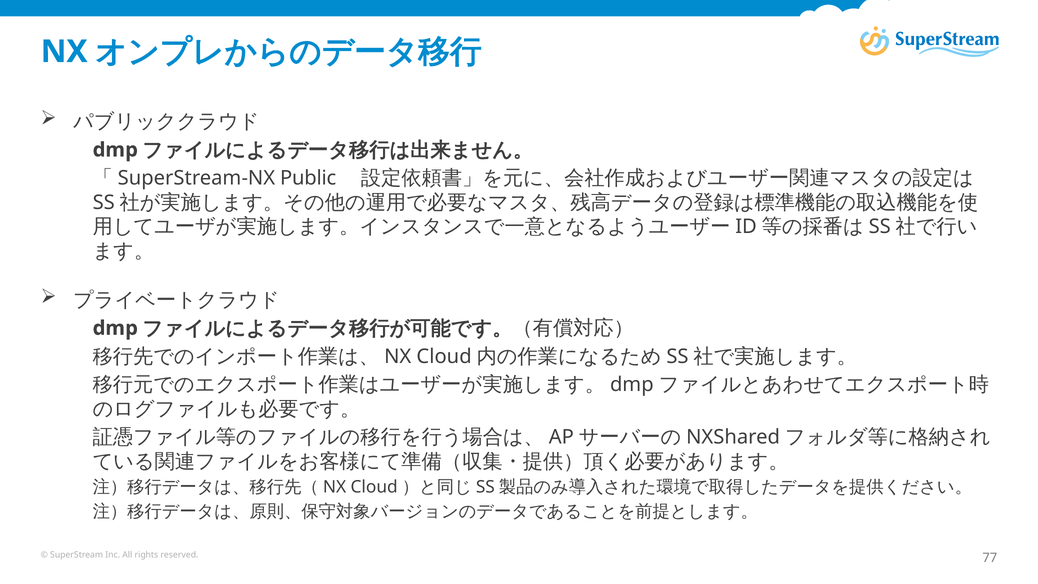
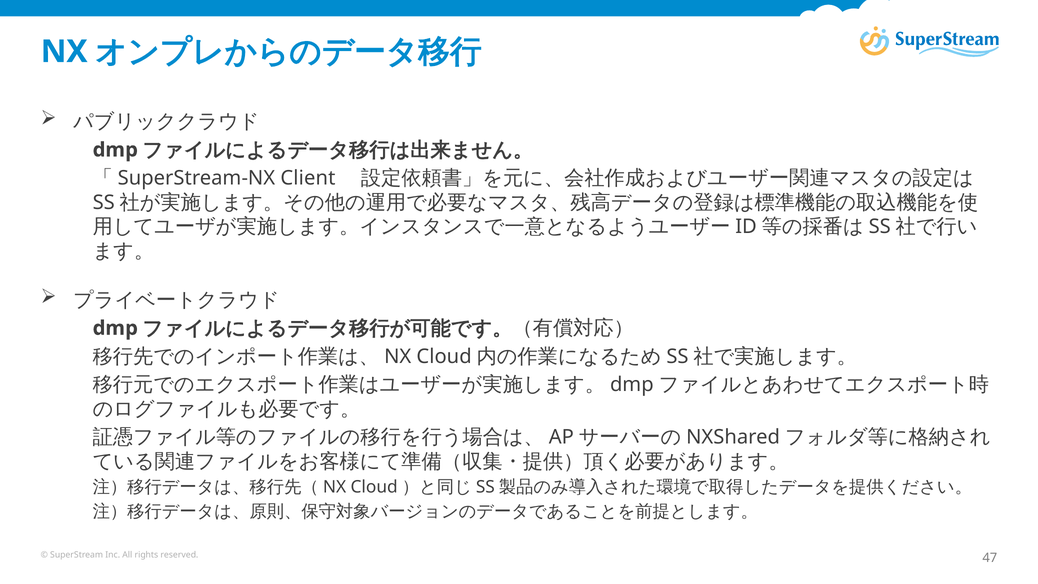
Public: Public -> Client
77: 77 -> 47
